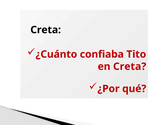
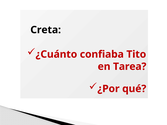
en Creta: Creta -> Tarea
